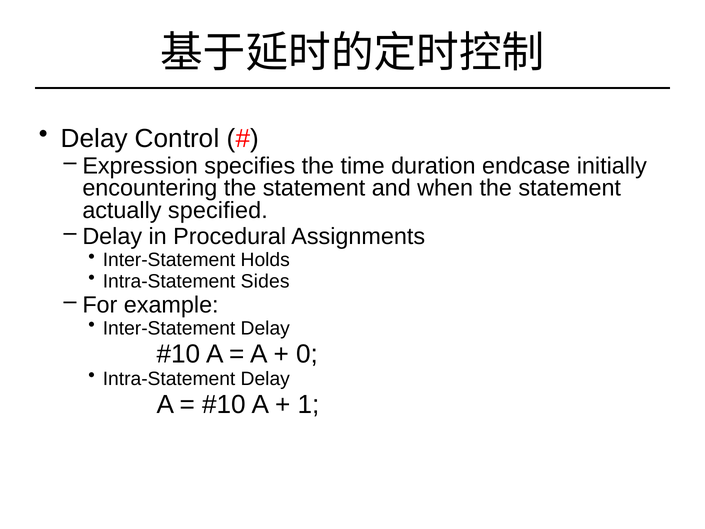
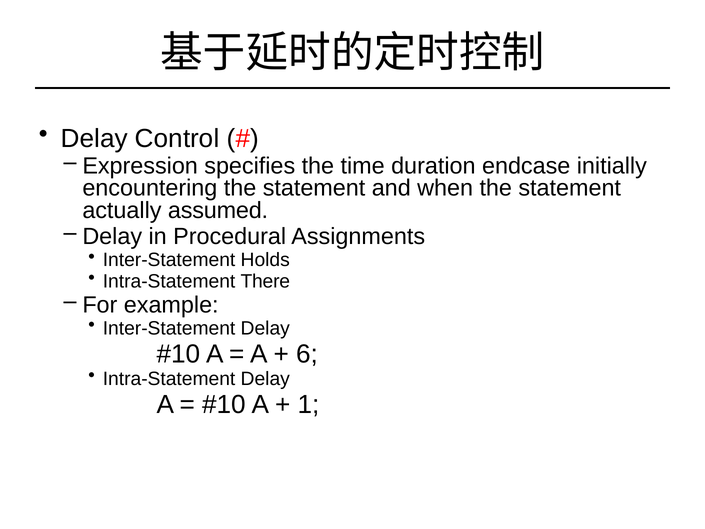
specified: specified -> assumed
Sides: Sides -> There
0: 0 -> 6
